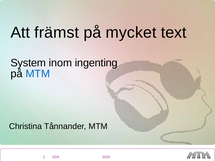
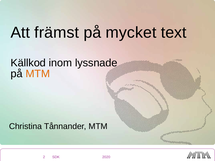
System: System -> Källkod
ingenting: ingenting -> lyssnade
MTM at (38, 74) colour: blue -> orange
